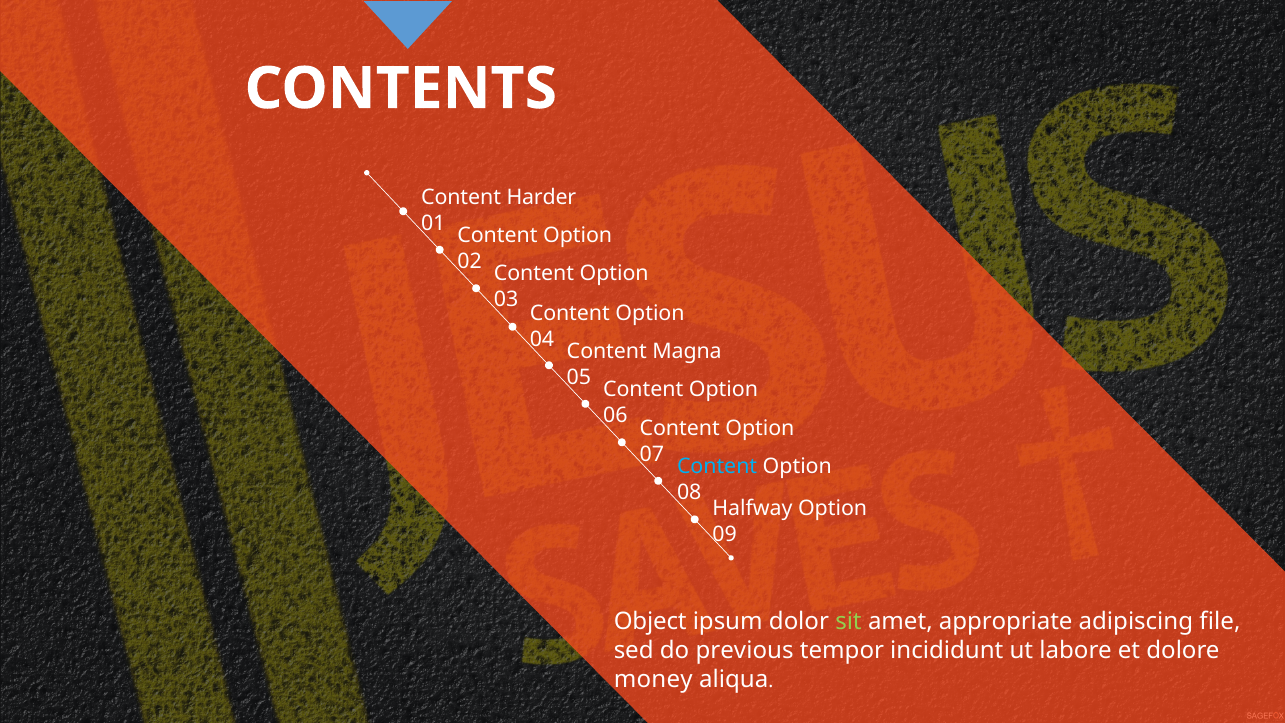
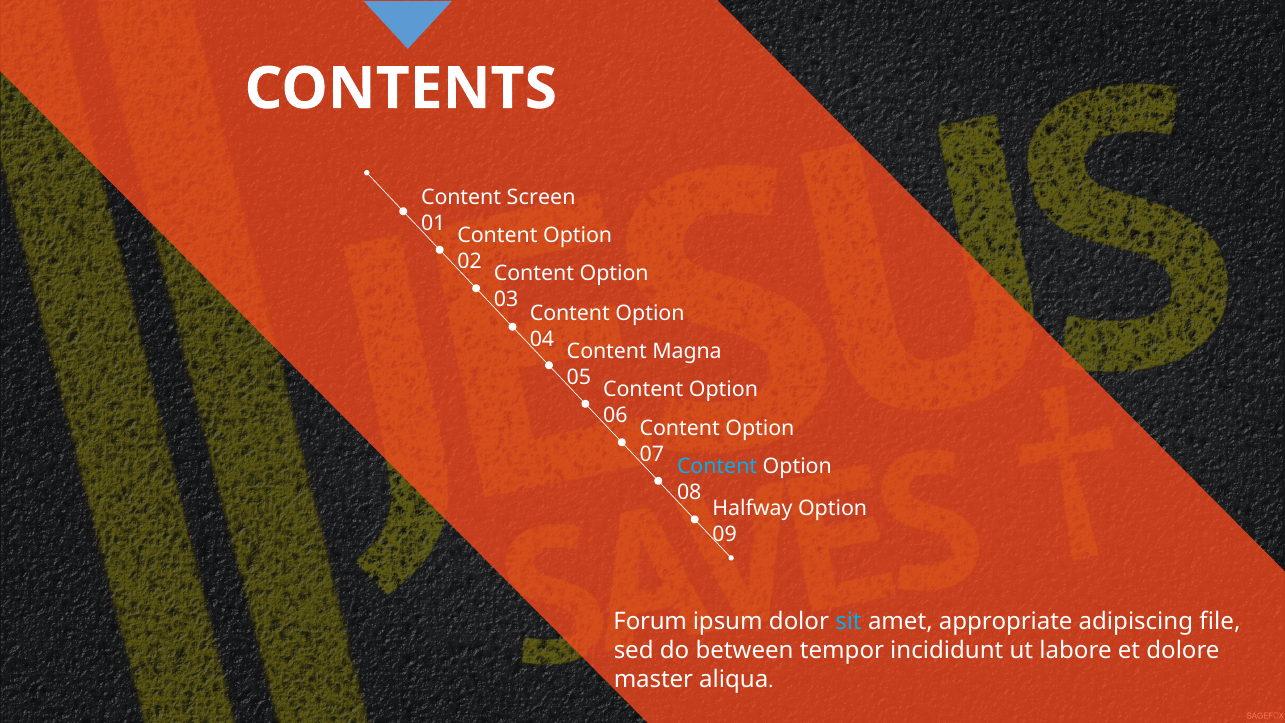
Harder: Harder -> Screen
Object: Object -> Forum
sit colour: light green -> light blue
previous: previous -> between
money: money -> master
